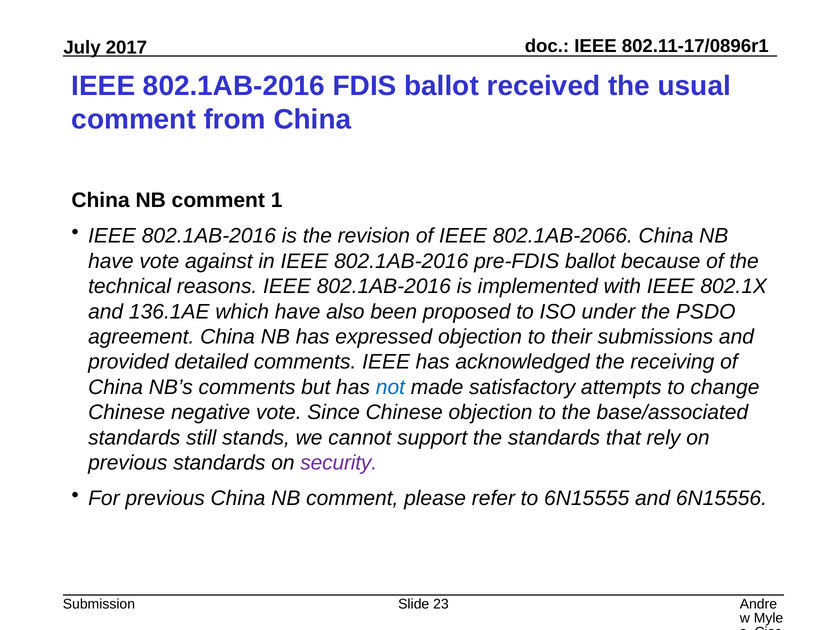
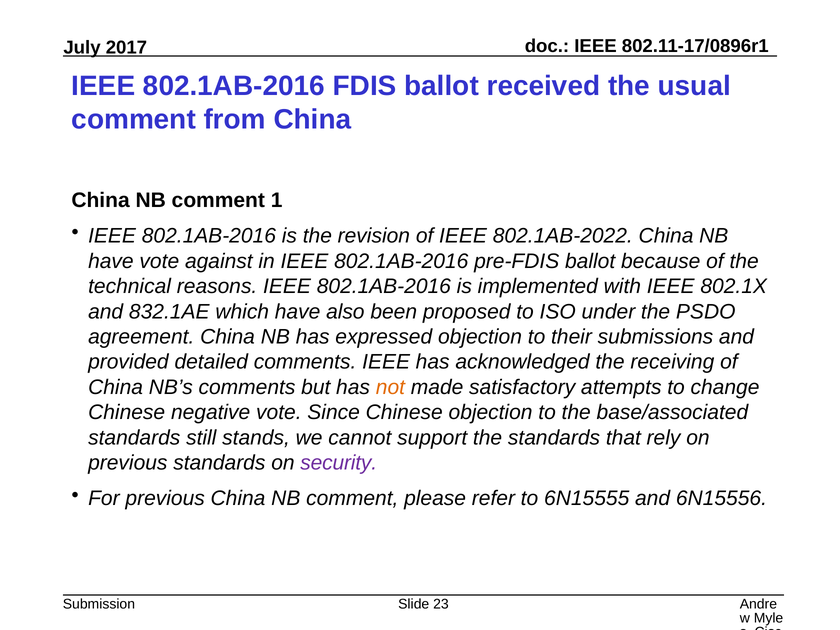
802.1AB-2066: 802.1AB-2066 -> 802.1AB-2022
136.1AE: 136.1AE -> 832.1AE
not colour: blue -> orange
